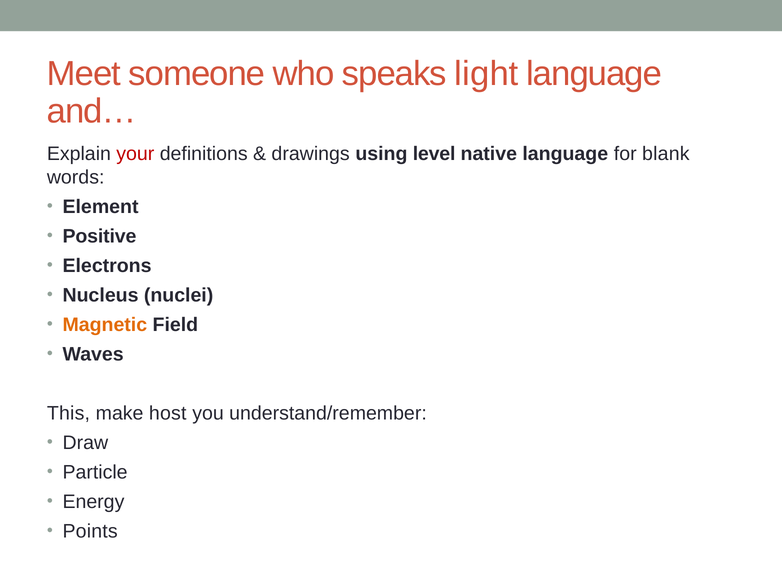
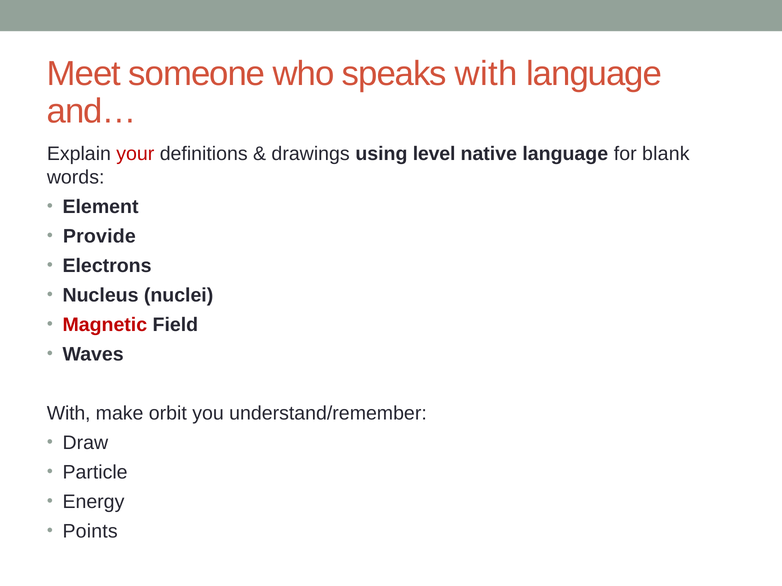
speaks light: light -> with
Positive: Positive -> Provide
Magnetic colour: orange -> red
This at (68, 414): This -> With
host: host -> orbit
